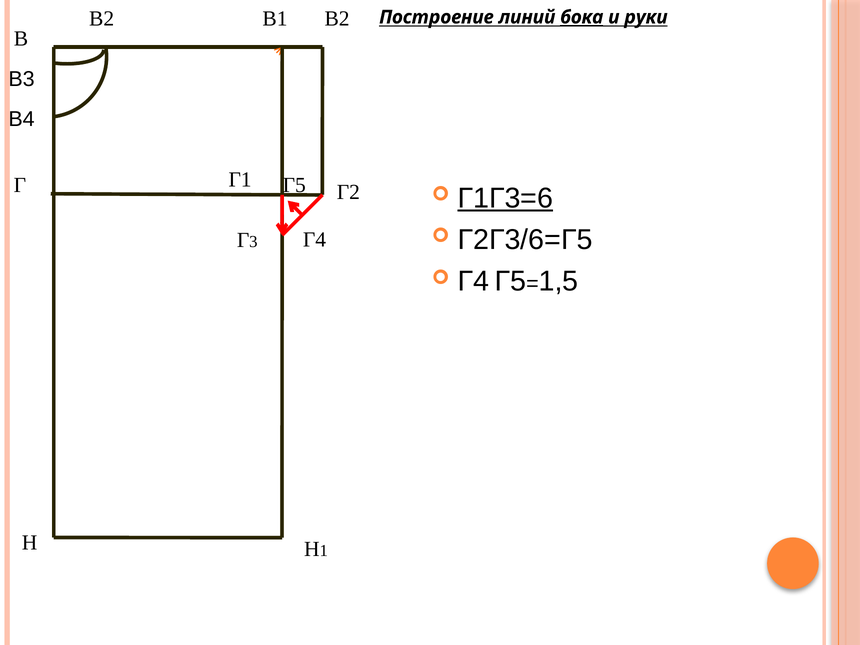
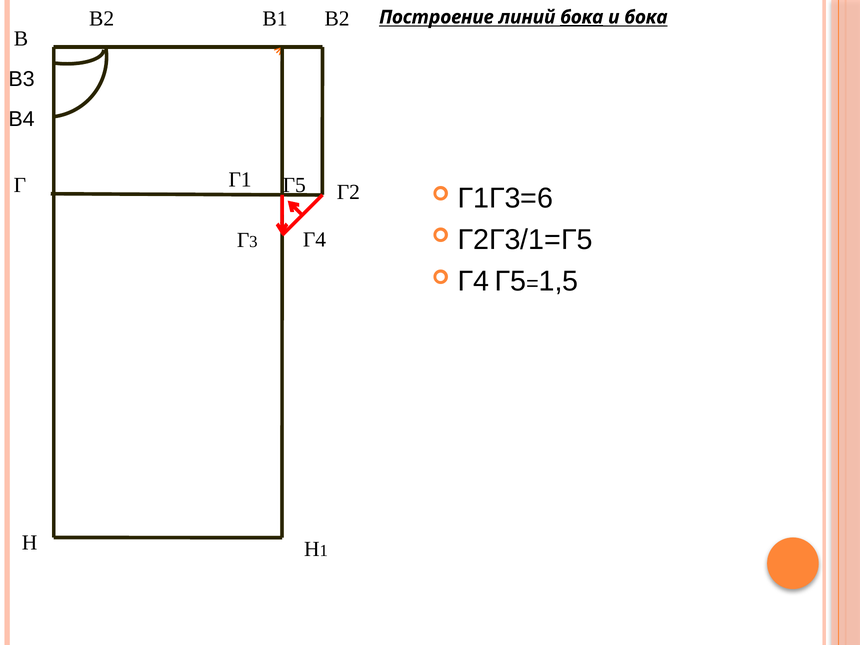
и руки: руки -> бока
Г1Г3=6 underline: present -> none
Г2Г3/6=Г5: Г2Г3/6=Г5 -> Г2Г3/1=Г5
